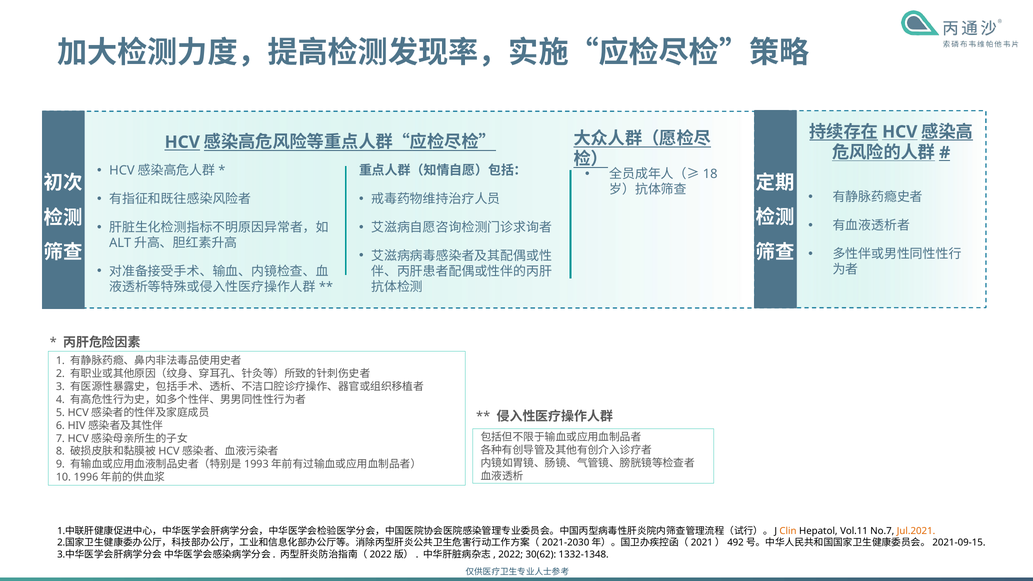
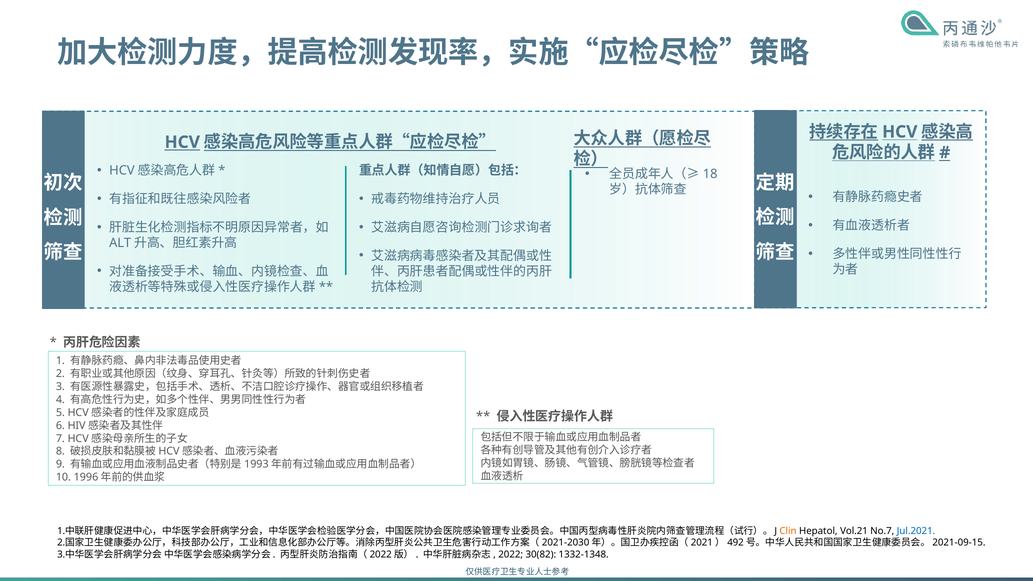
Vol.11: Vol.11 -> Vol.21
Jul.2021 colour: orange -> blue
30(62: 30(62 -> 30(82
